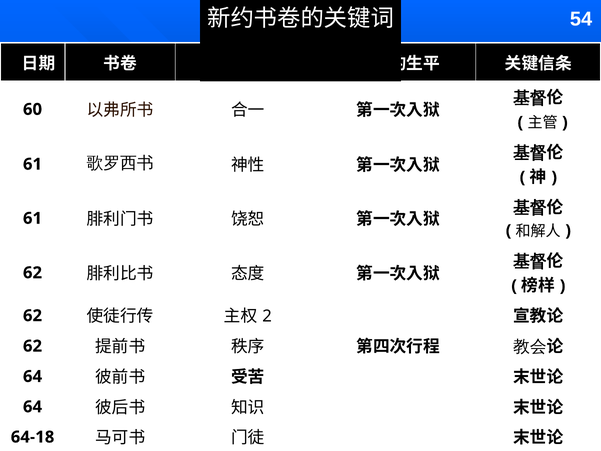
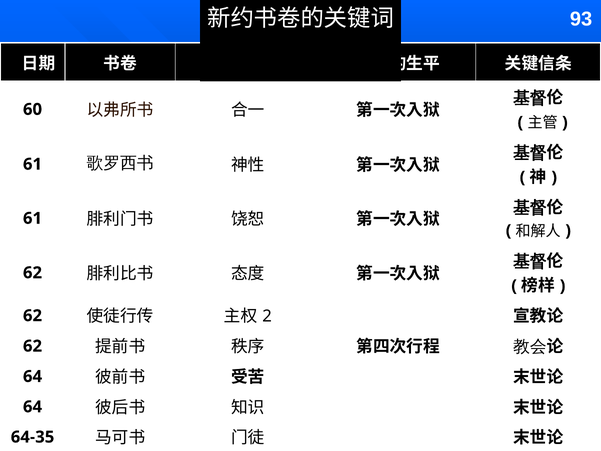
54: 54 -> 93
64-18: 64-18 -> 64-35
